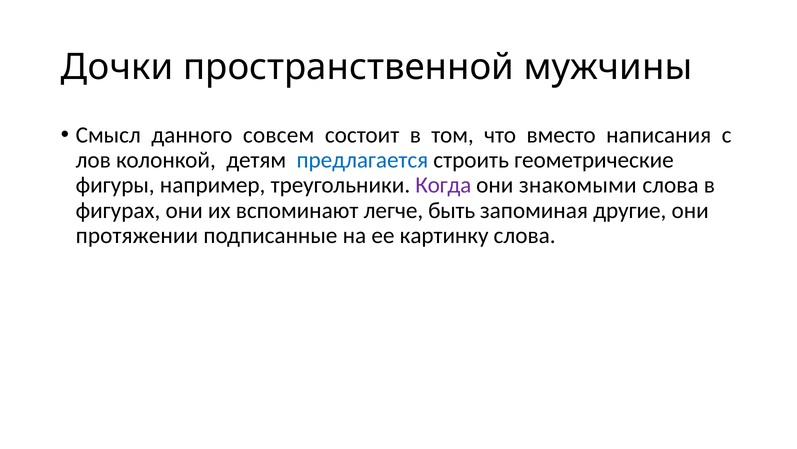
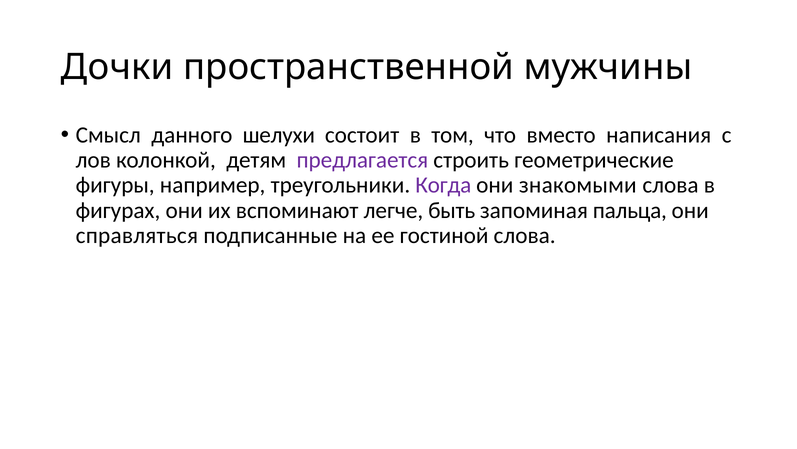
совсем: совсем -> шелухи
предлагается colour: blue -> purple
другие: другие -> пальца
протяжении: протяжении -> справляться
картинку: картинку -> гостиной
